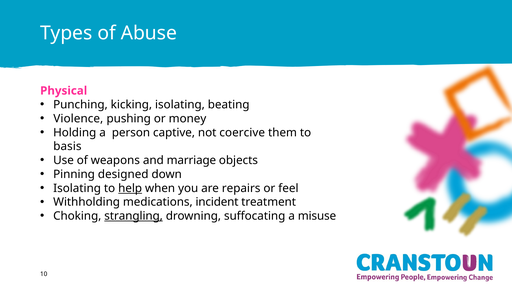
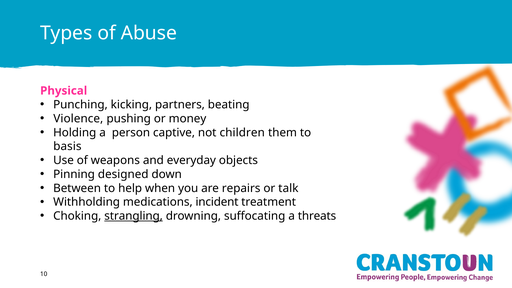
kicking isolating: isolating -> partners
coercive: coercive -> children
marriage: marriage -> everyday
Isolating at (77, 188): Isolating -> Between
help underline: present -> none
feel: feel -> talk
misuse: misuse -> threats
